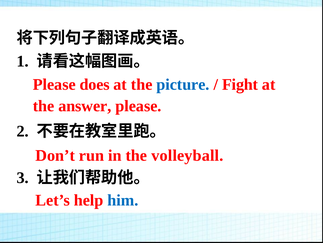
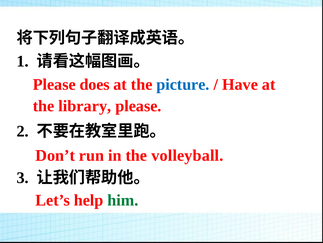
Fight: Fight -> Have
answer: answer -> library
him colour: blue -> green
